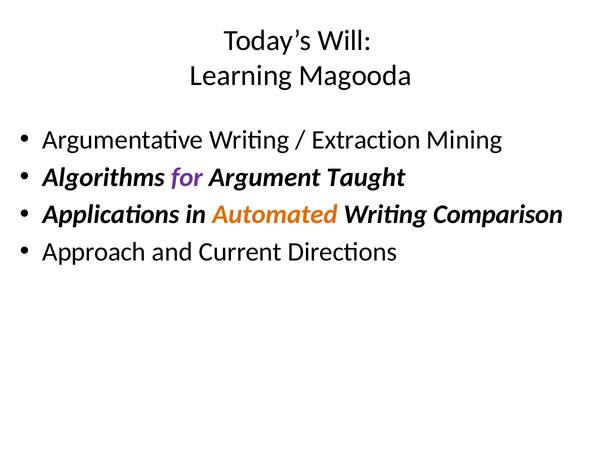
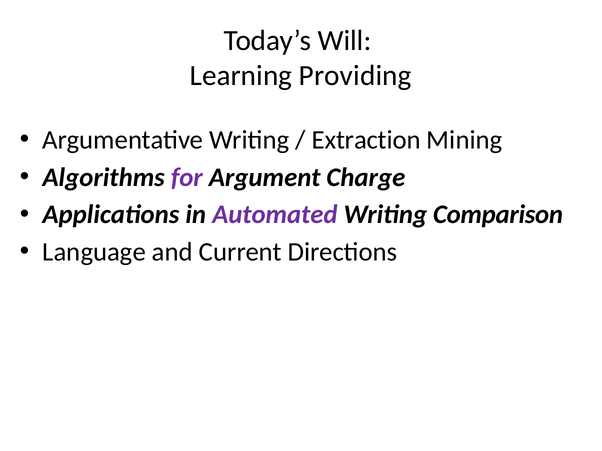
Magooda: Magooda -> Providing
Taught: Taught -> Charge
Automated colour: orange -> purple
Approach: Approach -> Language
